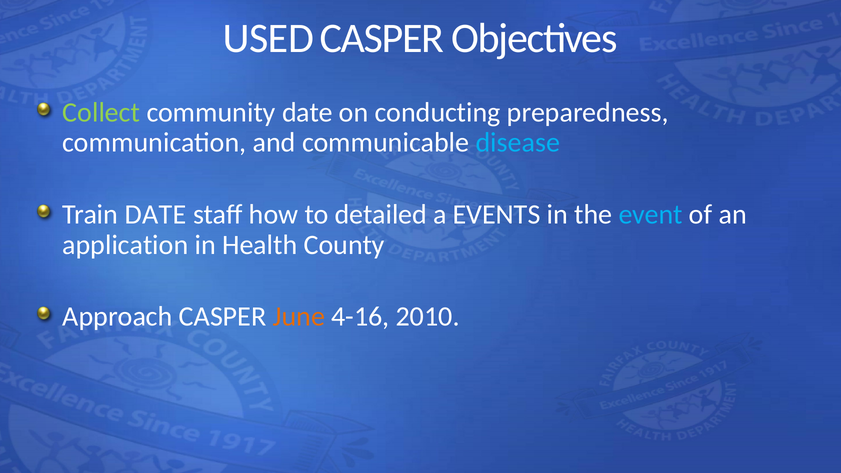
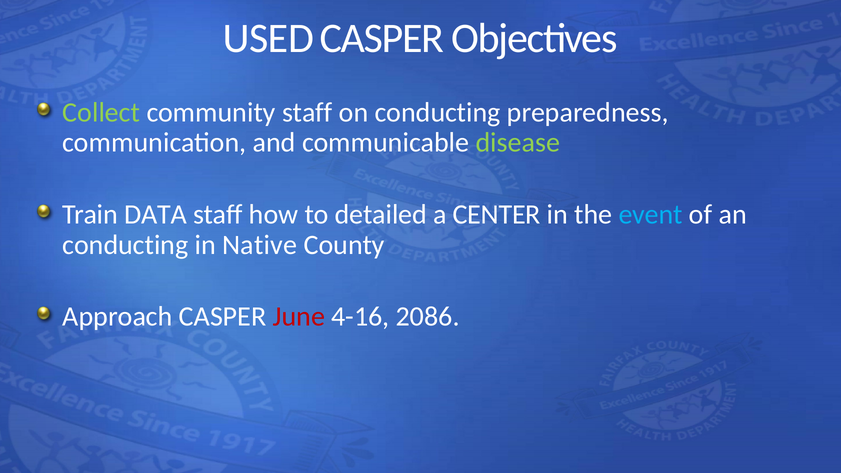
community date: date -> staff
disease colour: light blue -> light green
Train DATE: DATE -> DATA
EVENTS: EVENTS -> CENTER
application at (125, 245): application -> conducting
Health: Health -> Native
June colour: orange -> red
2010: 2010 -> 2086
